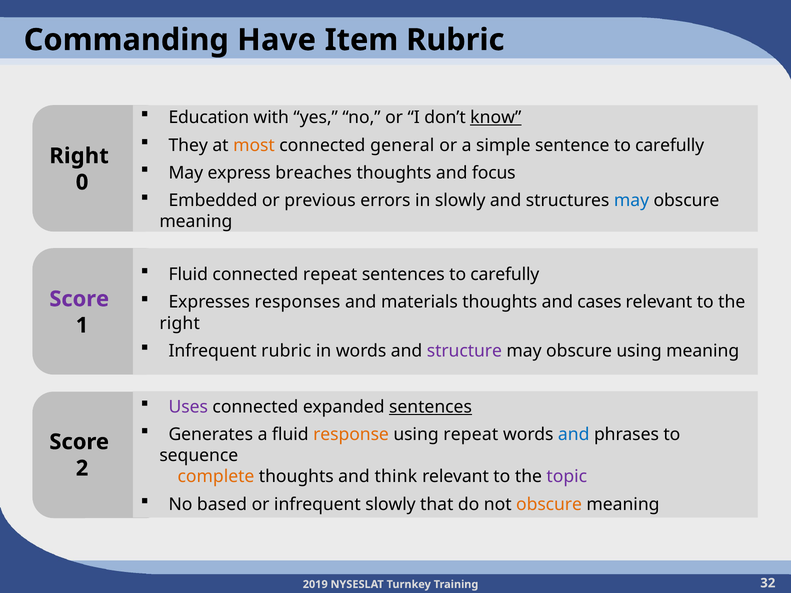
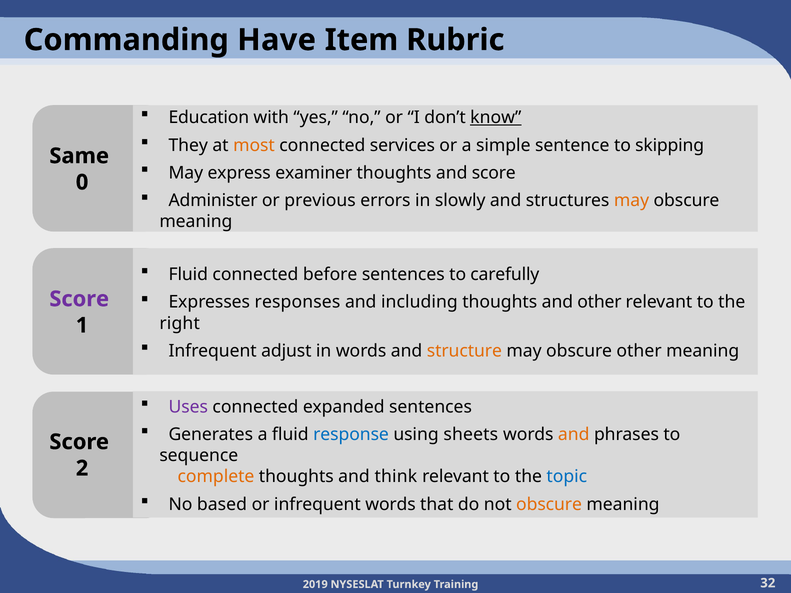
general: general -> services
sentence to carefully: carefully -> skipping
Right at (79, 156): Right -> Same
breaches: breaches -> examiner
and focus: focus -> score
Embedded: Embedded -> Administer
may at (631, 201) colour: blue -> orange
connected repeat: repeat -> before
materials: materials -> including
and cases: cases -> other
Infrequent rubric: rubric -> adjust
structure colour: purple -> orange
obscure using: using -> other
sentences at (430, 407) underline: present -> none
response colour: orange -> blue
using repeat: repeat -> sheets
and at (574, 435) colour: blue -> orange
topic colour: purple -> blue
infrequent slowly: slowly -> words
